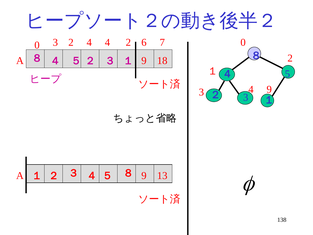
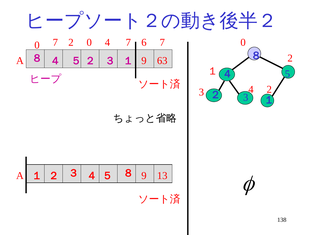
0 3: 3 -> 7
2 4: 4 -> 0
4 2: 2 -> 7
18: 18 -> 63
4 9: 9 -> 2
